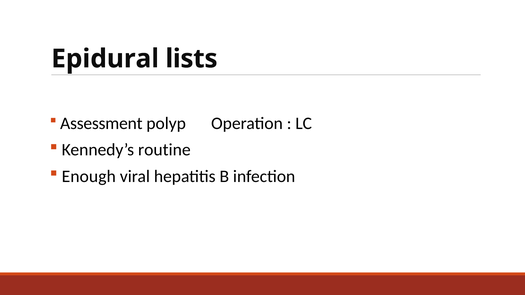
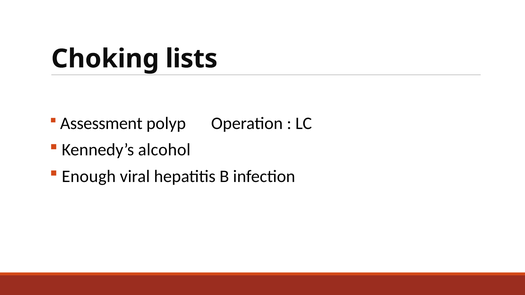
Epidural: Epidural -> Choking
routine: routine -> alcohol
